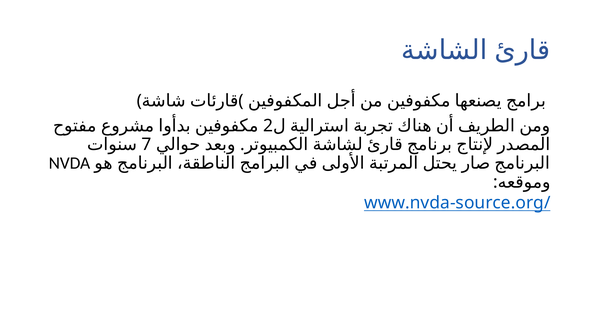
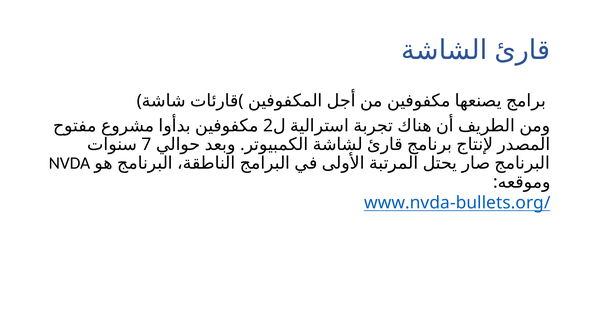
www.nvda-source.org/: www.nvda-source.org/ -> www.nvda-bullets.org/
